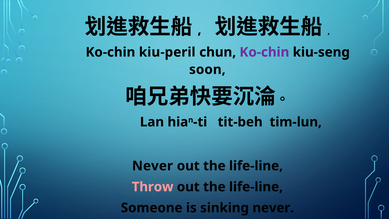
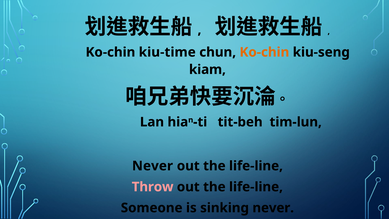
kiu-peril: kiu-peril -> kiu-time
Ko-chin at (264, 52) colour: purple -> orange
soon: soon -> kiam
